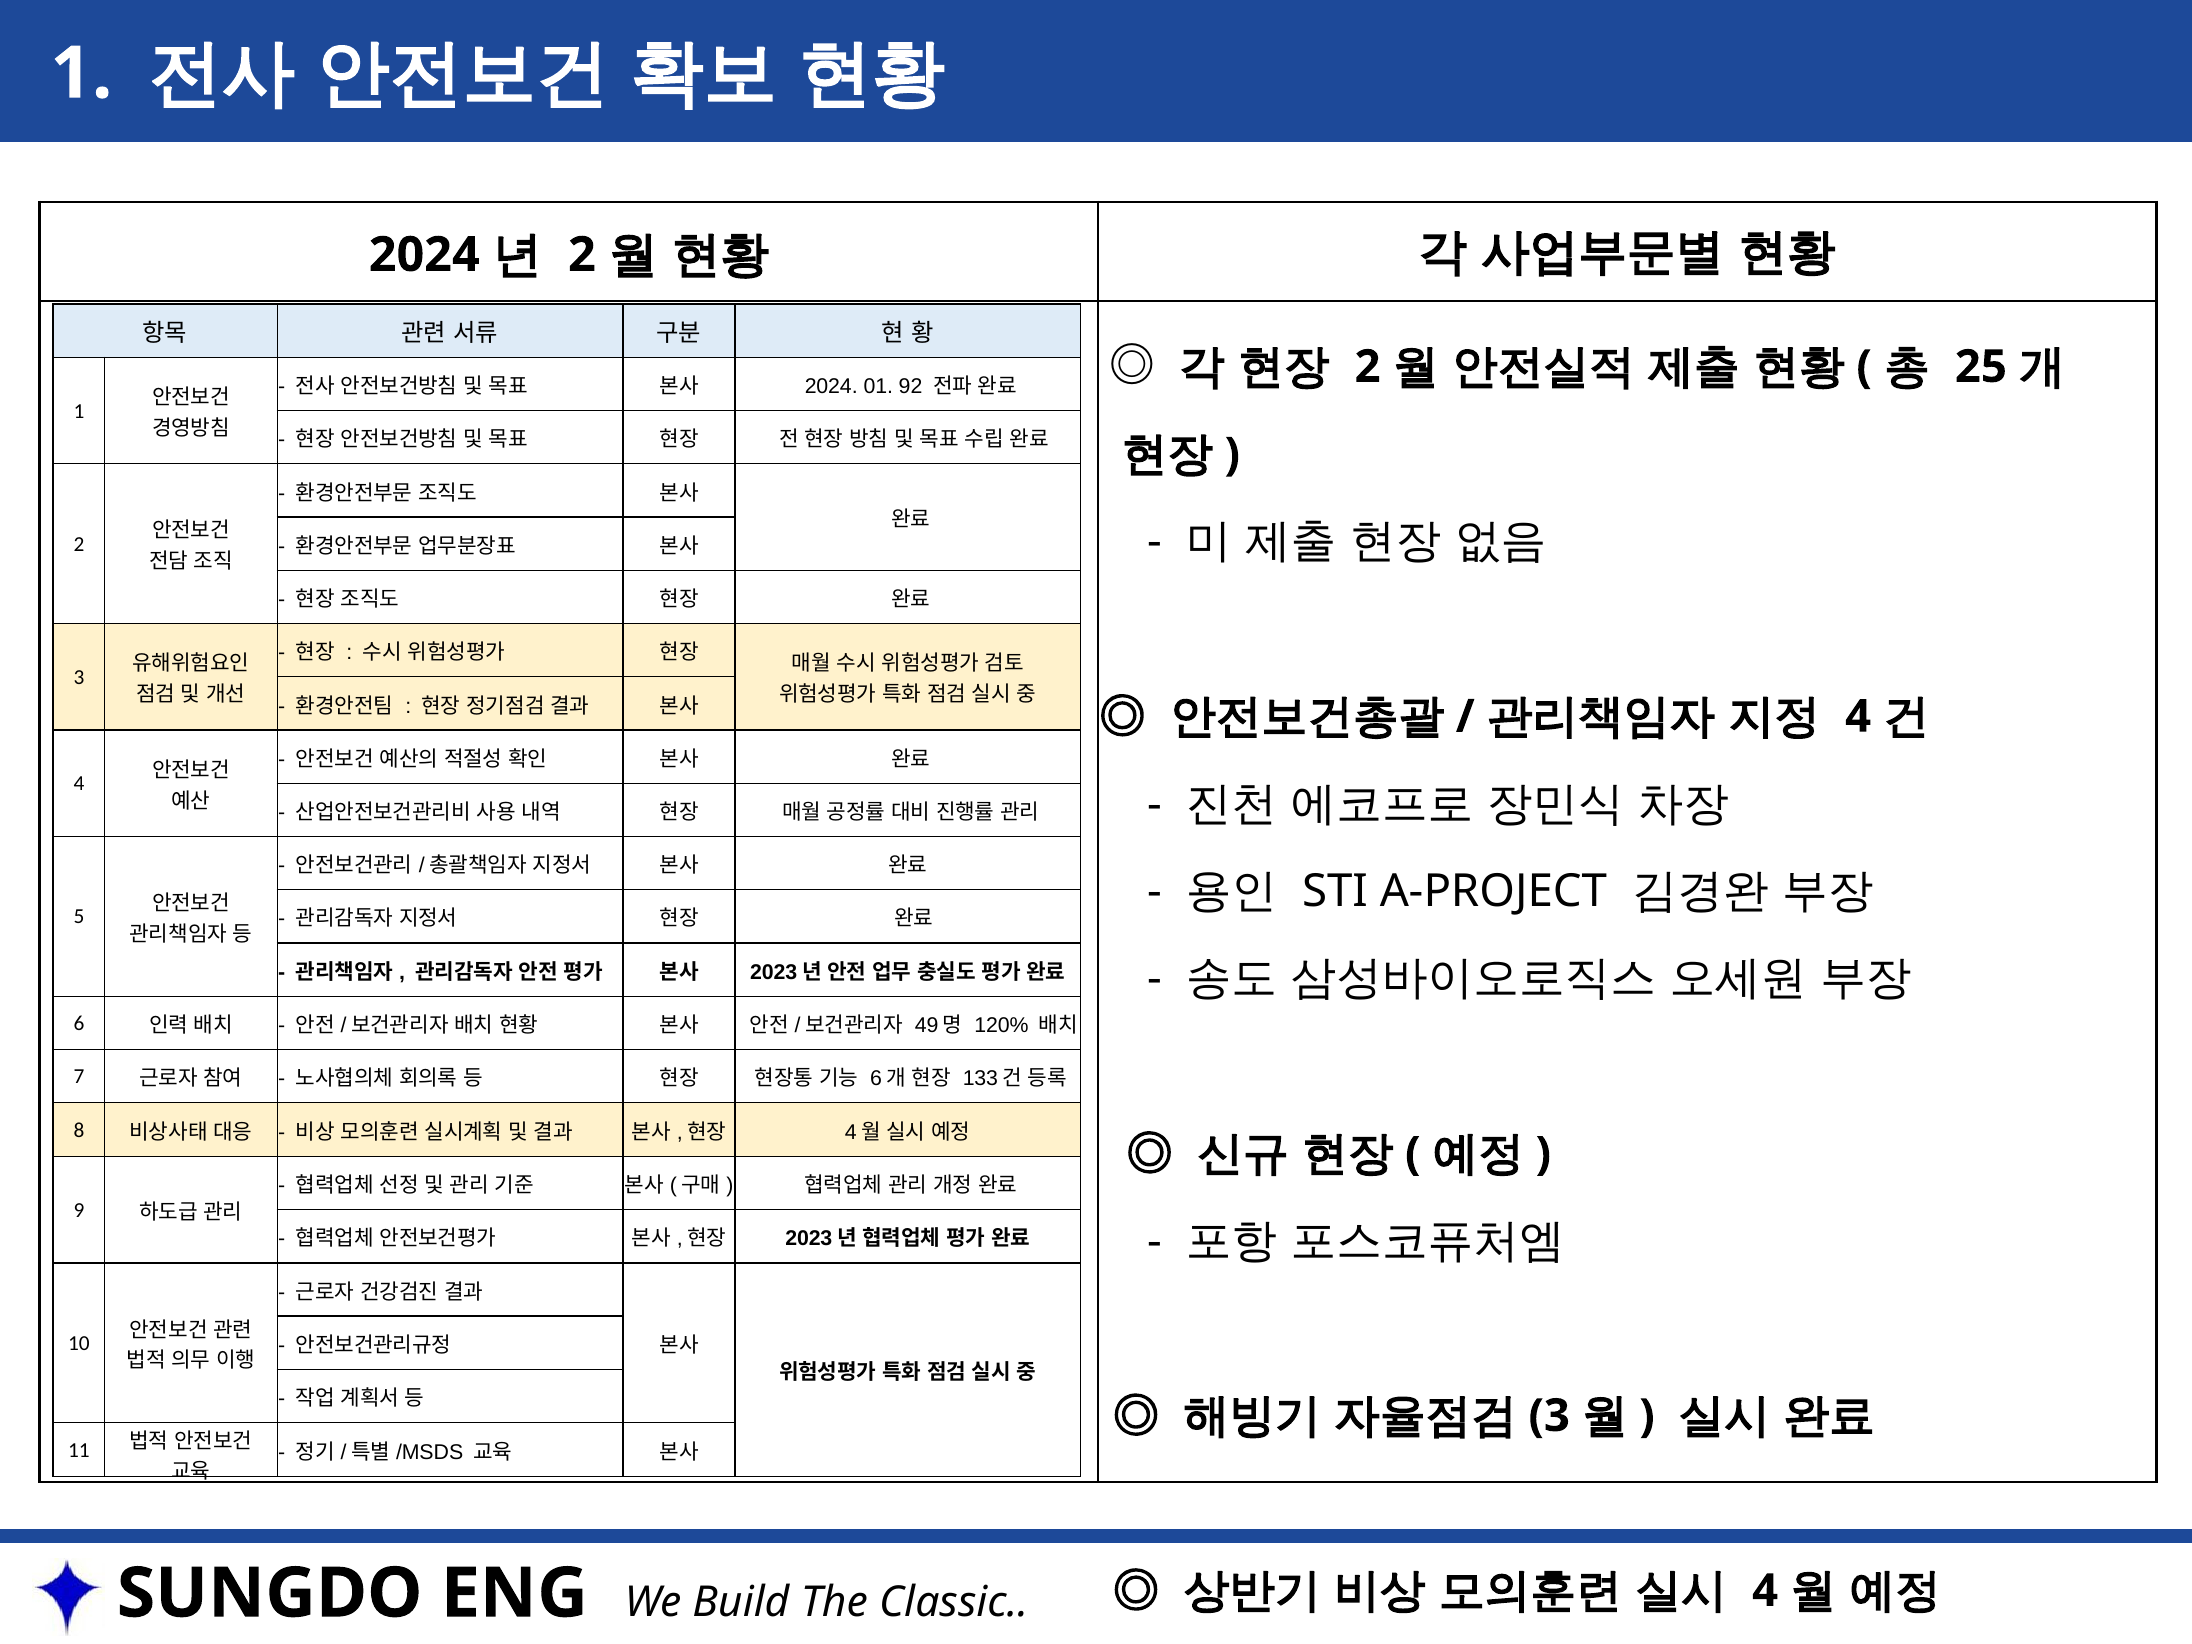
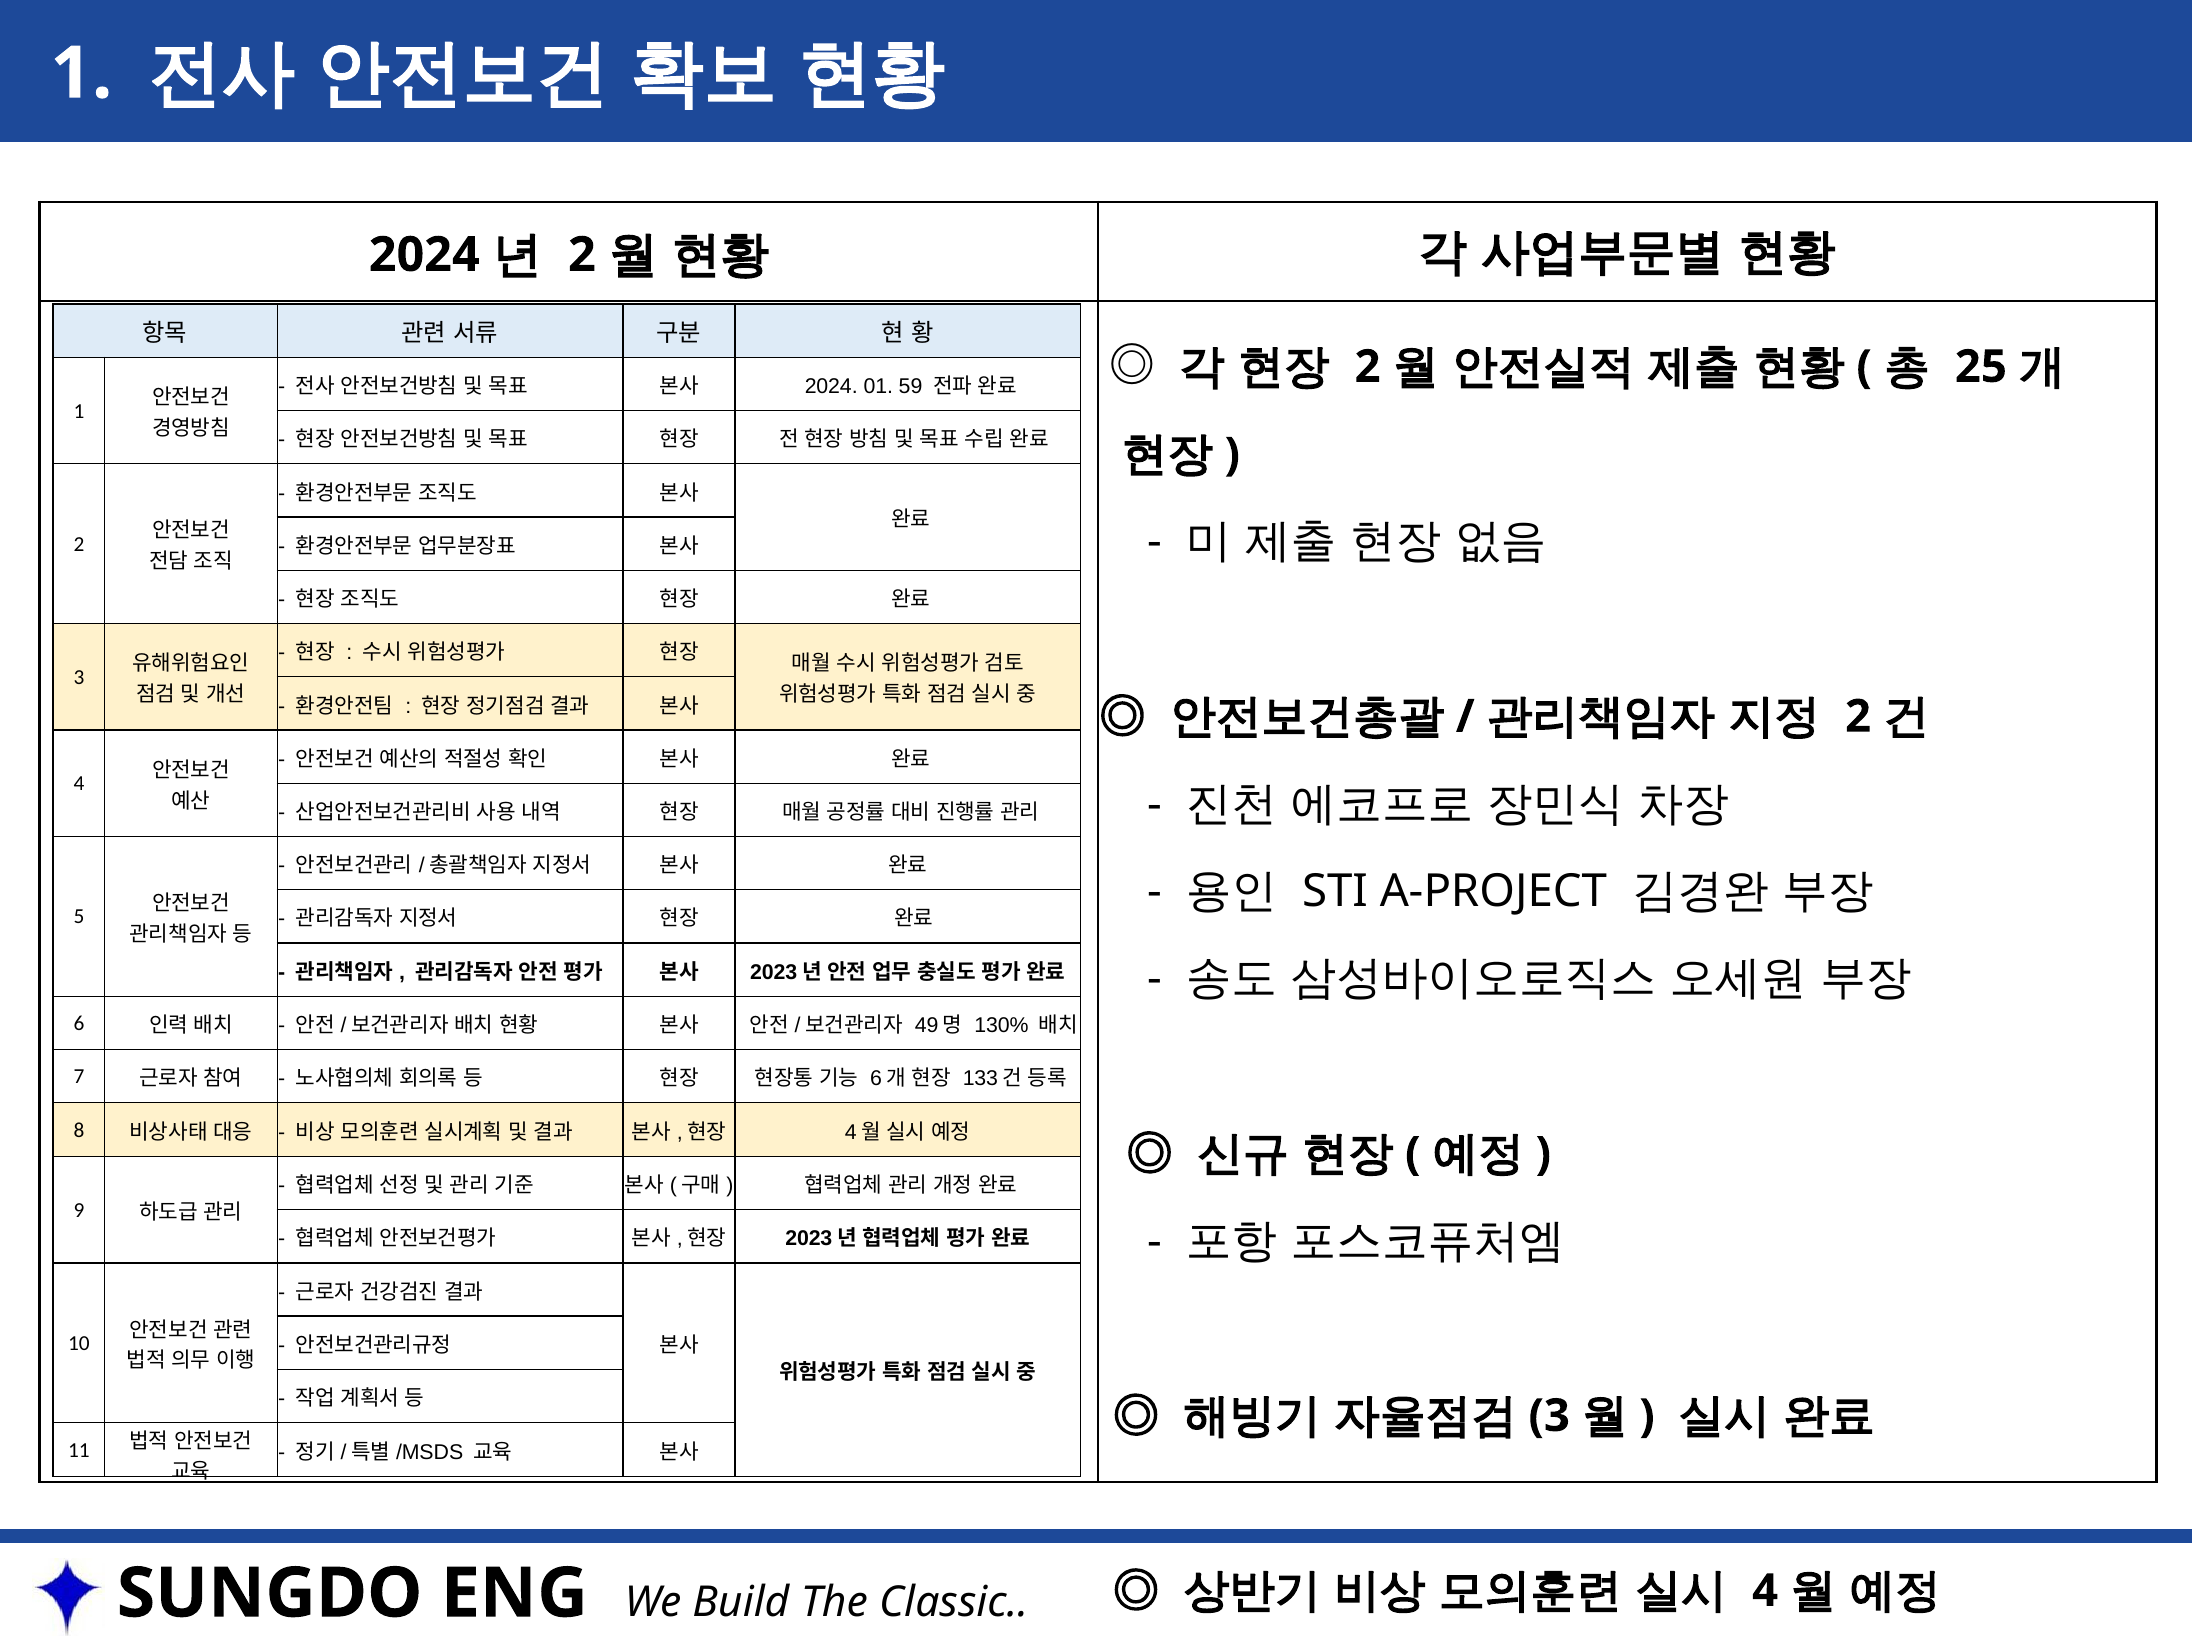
92: 92 -> 59
4 at (1858, 717): 4 -> 2
120%: 120% -> 130%
